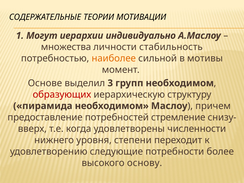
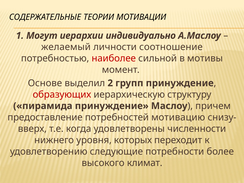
множества: множества -> желаемый
стабильность: стабильность -> соотношение
наиболее colour: orange -> red
3: 3 -> 2
групп необходимом: необходимом -> принуждение
пирамида необходимом: необходимом -> принуждение
стремление: стремление -> мотивацию
степени: степени -> которых
основу: основу -> климат
